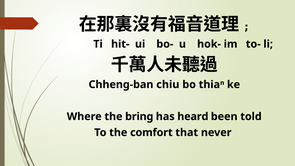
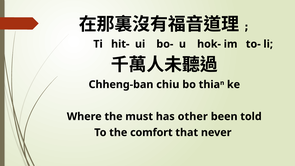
bring: bring -> must
heard: heard -> other
